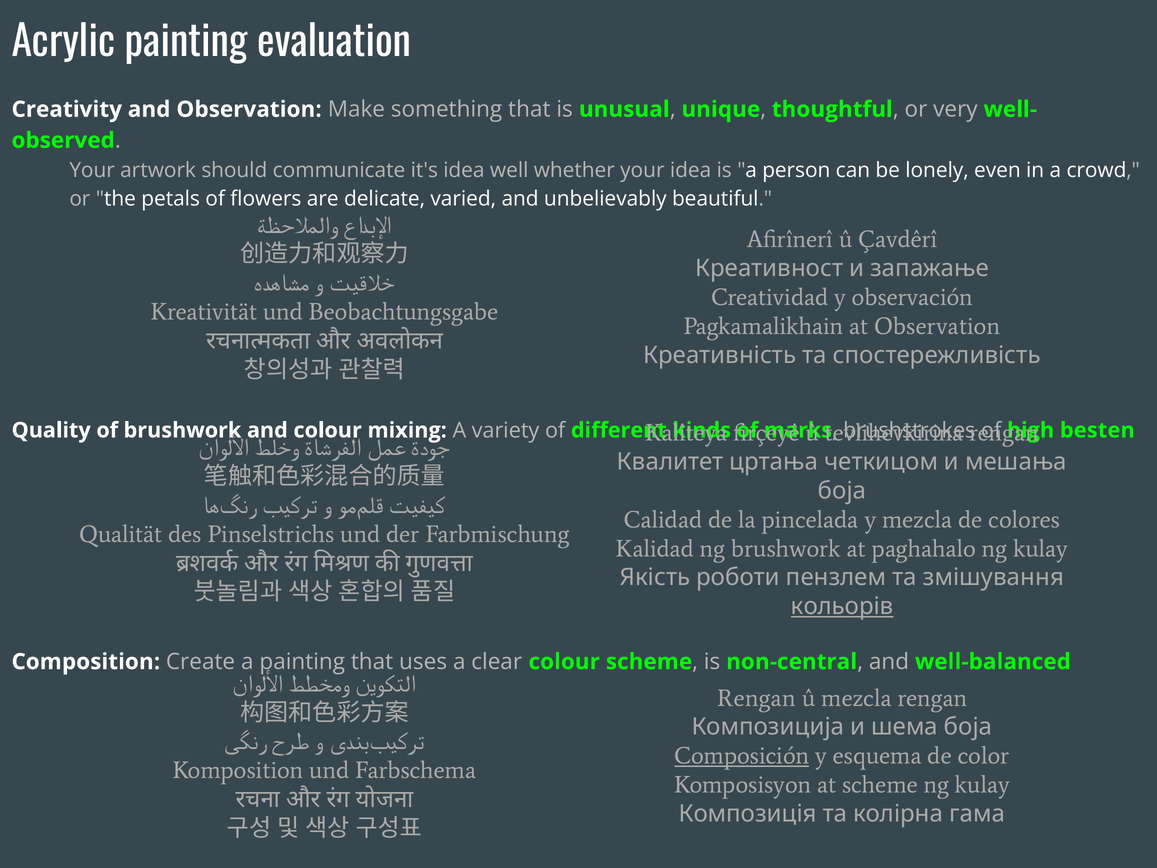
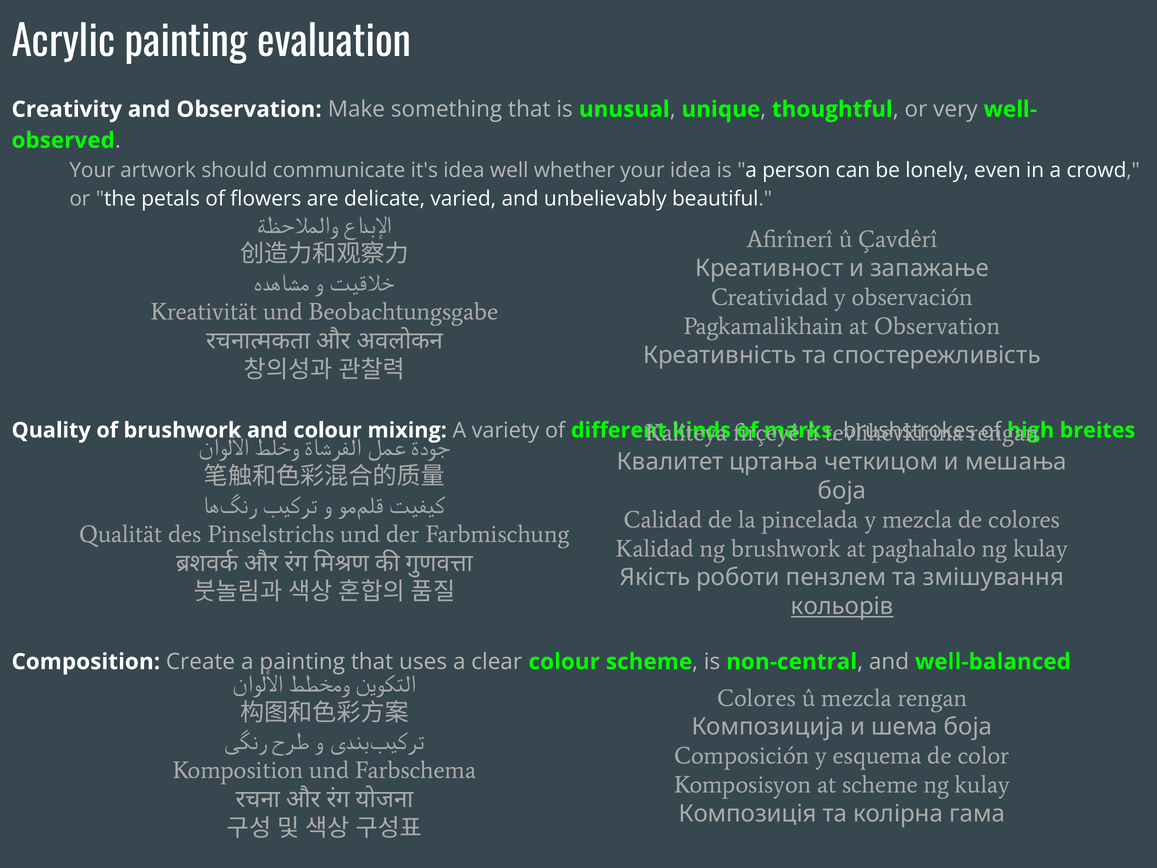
besten: besten -> breites
Rengan at (757, 698): Rengan -> Colores
Composición underline: present -> none
